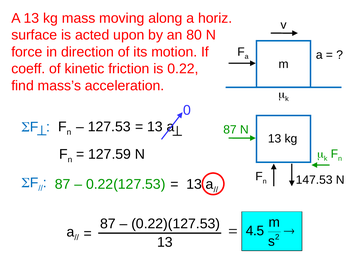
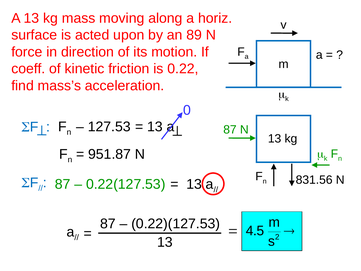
80: 80 -> 89
127.59: 127.59 -> 951.87
147.53: 147.53 -> 831.56
